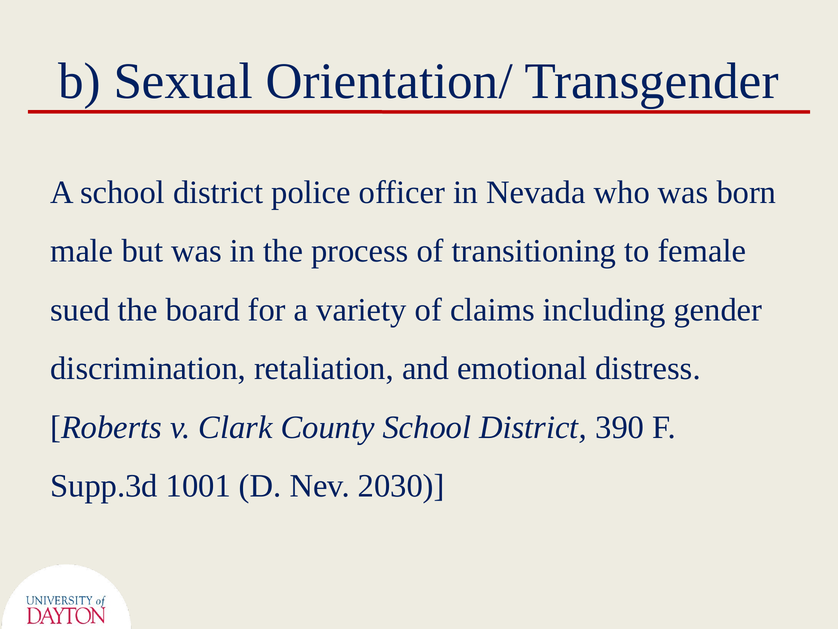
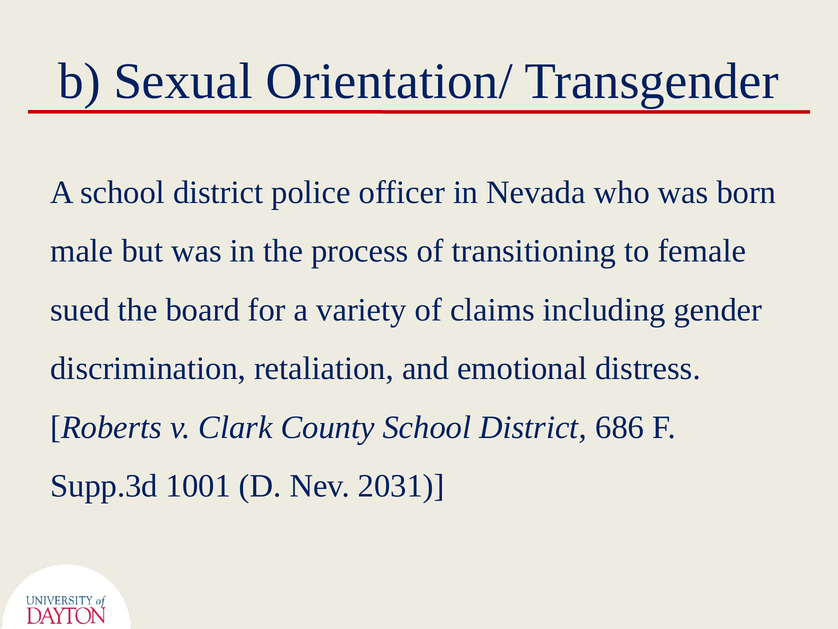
390: 390 -> 686
2030: 2030 -> 2031
